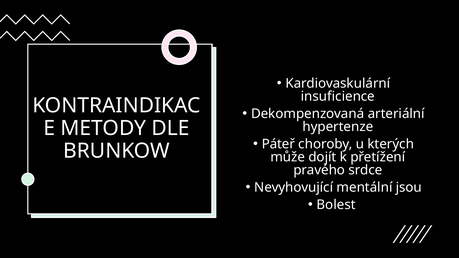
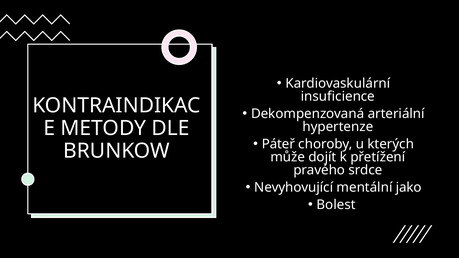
jsou: jsou -> jako
